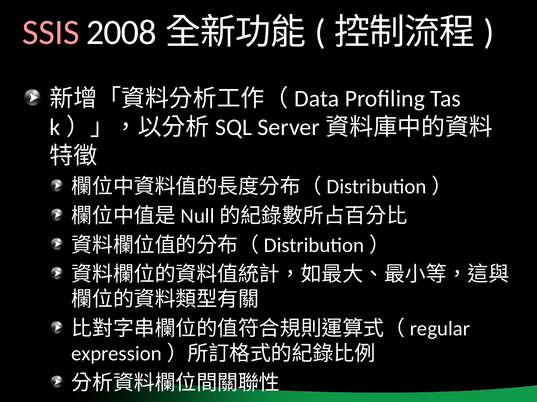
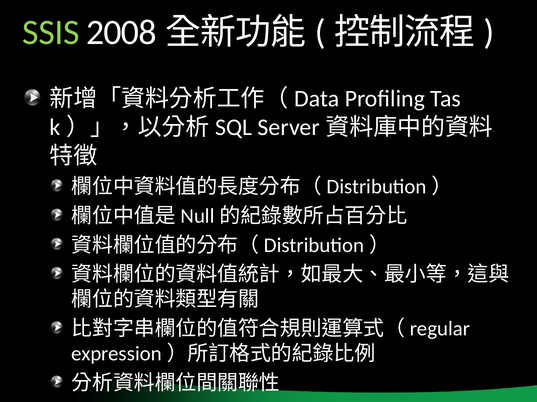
SSIS colour: pink -> light green
